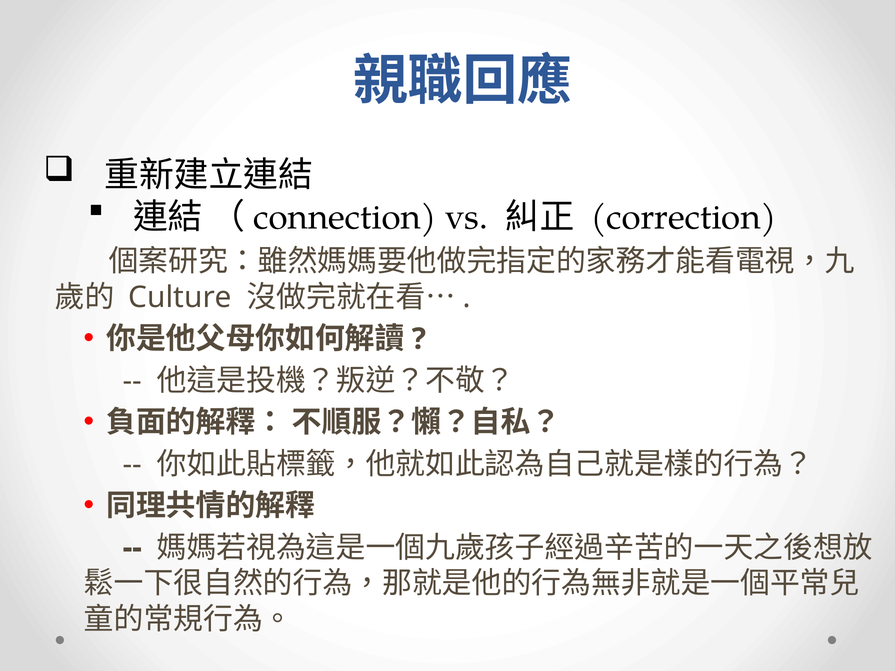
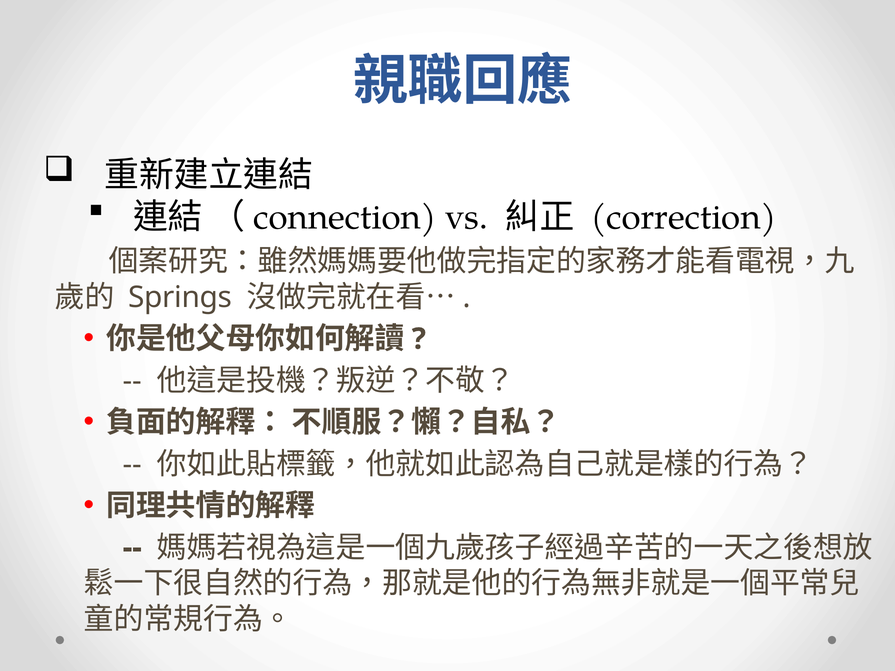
Culture: Culture -> Springs
